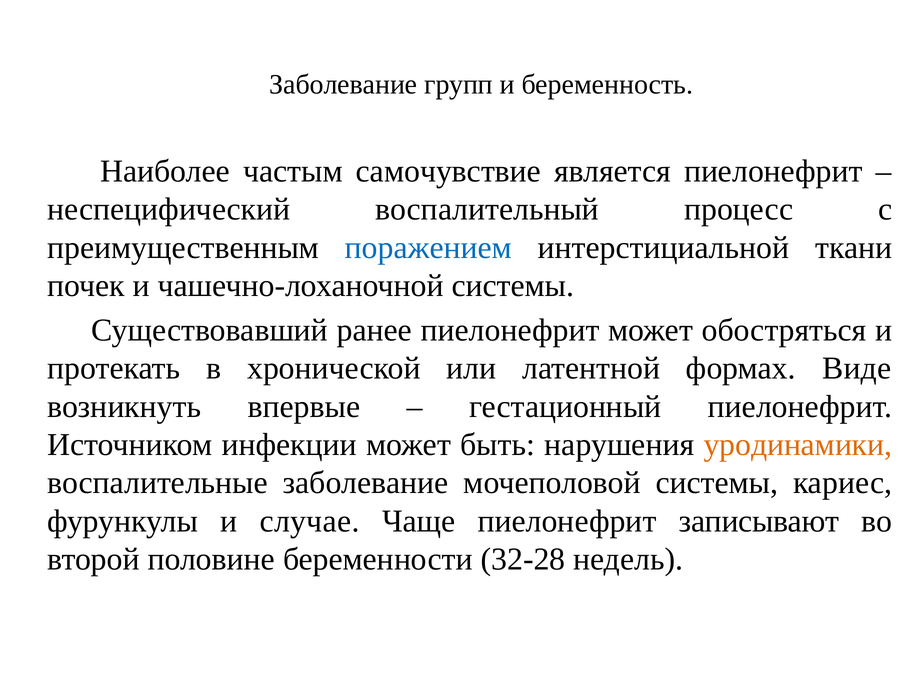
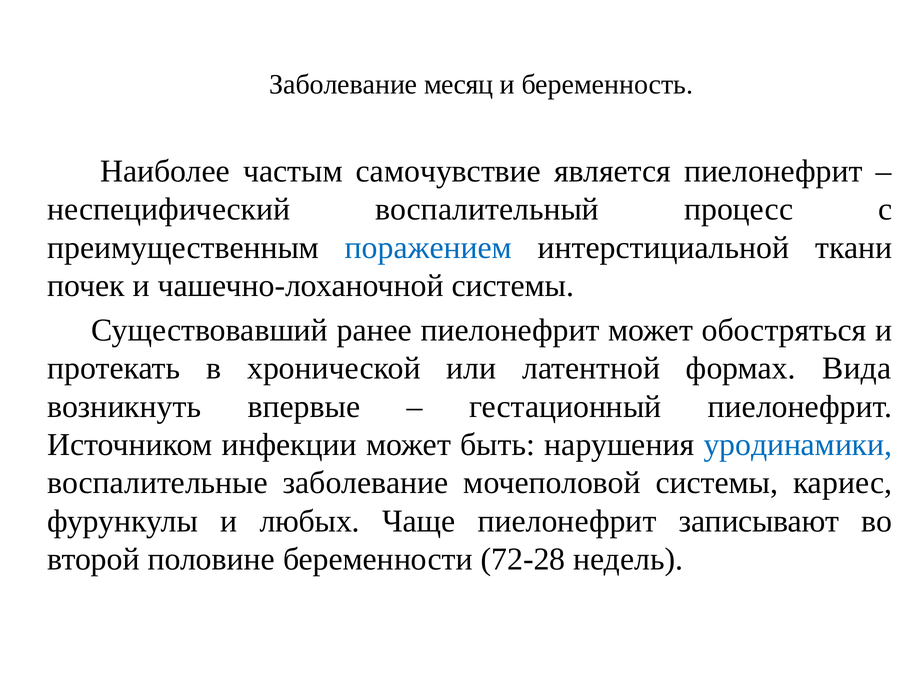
групп: групп -> месяц
Виде: Виде -> Вида
уродинамики colour: orange -> blue
случае: случае -> любых
32-28: 32-28 -> 72-28
